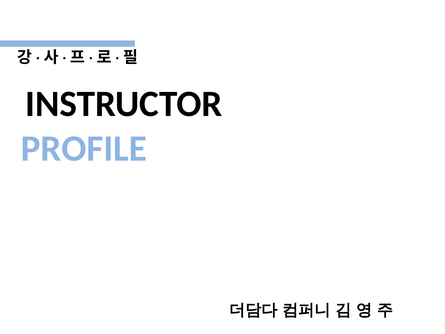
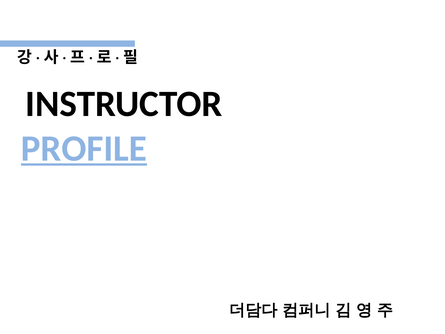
PROFILE underline: none -> present
